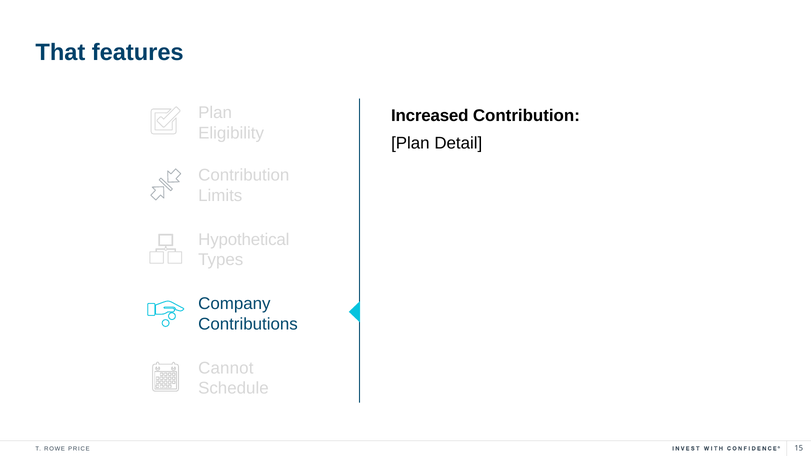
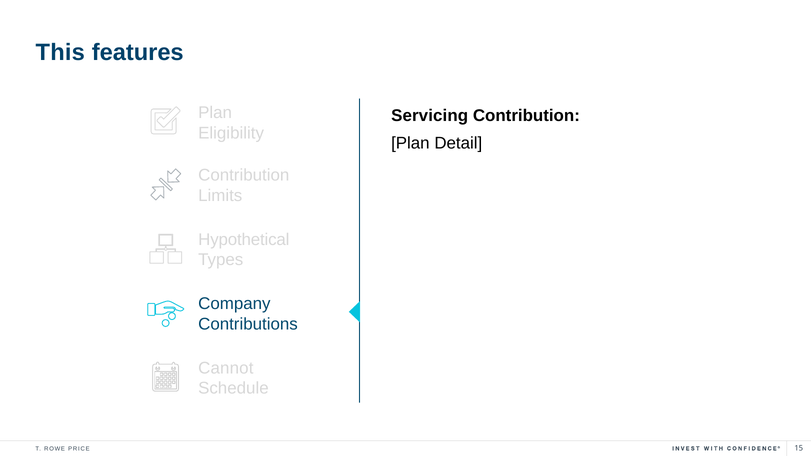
That: That -> This
Increased: Increased -> Servicing
